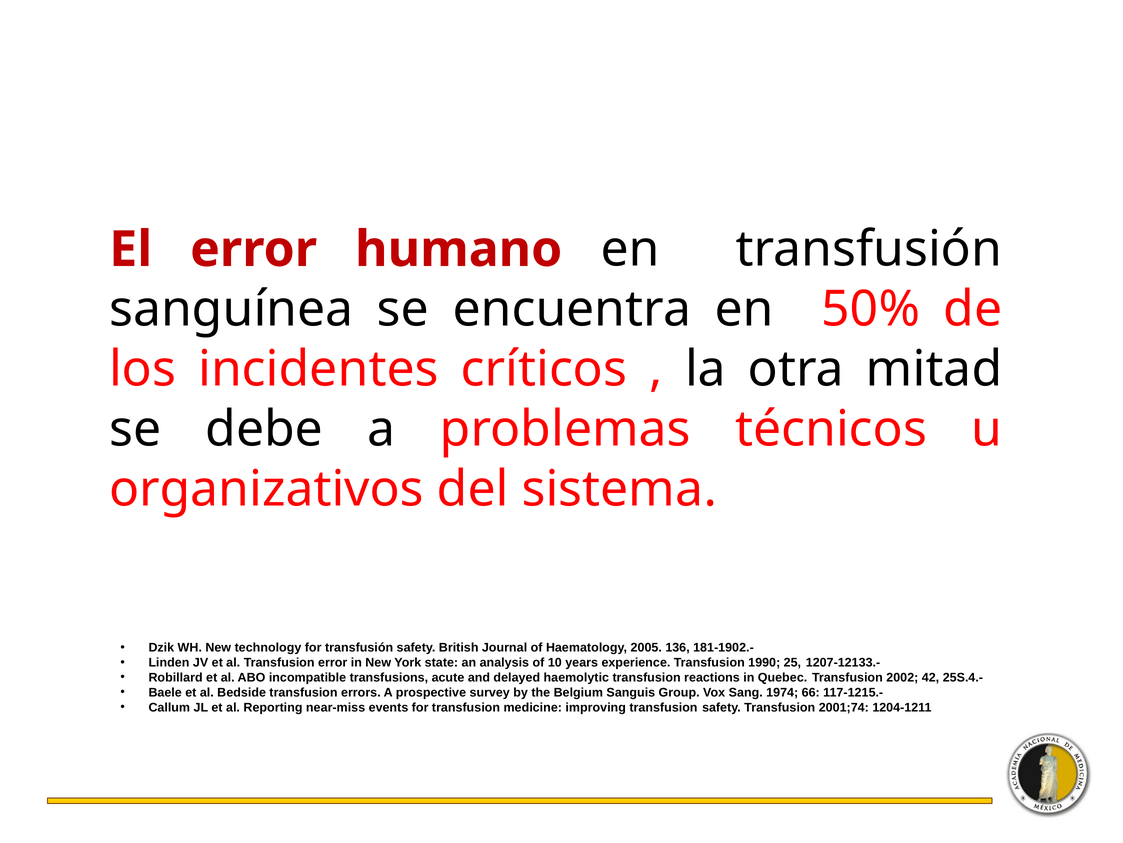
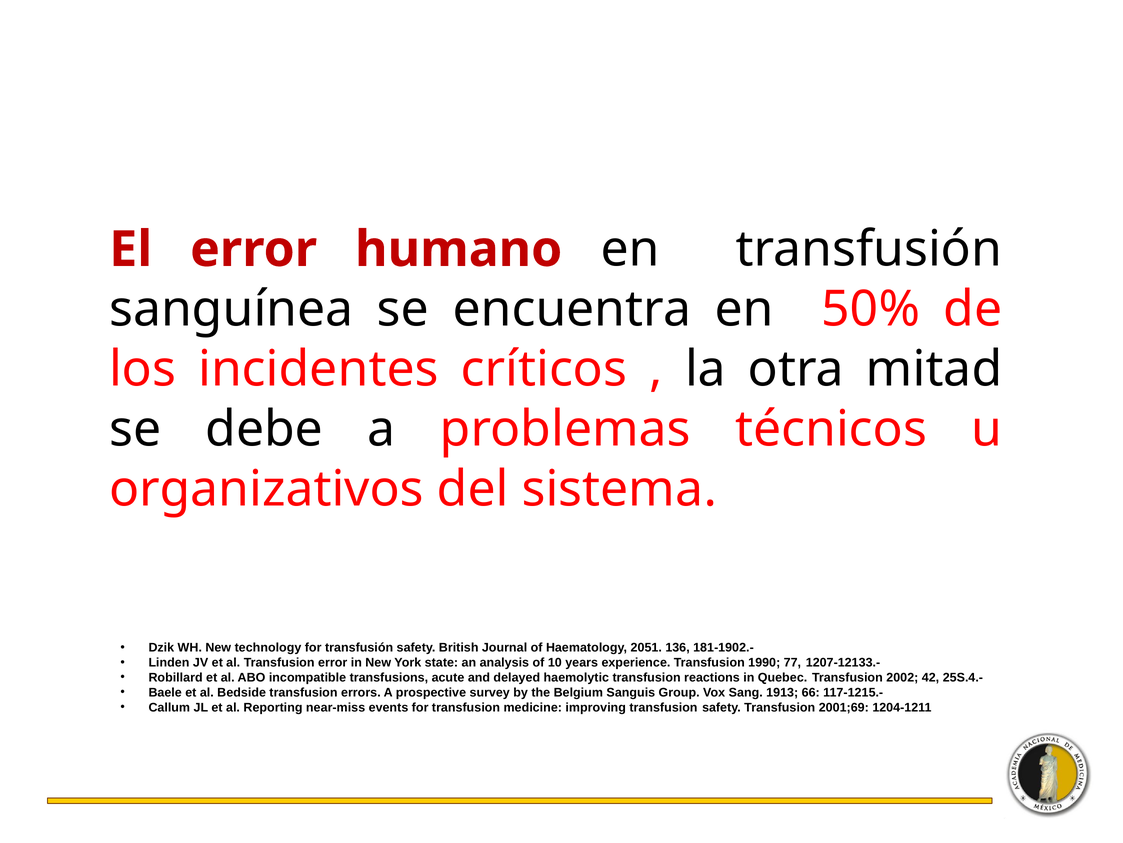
2005: 2005 -> 2051
25: 25 -> 77
1974: 1974 -> 1913
2001;74: 2001;74 -> 2001;69
